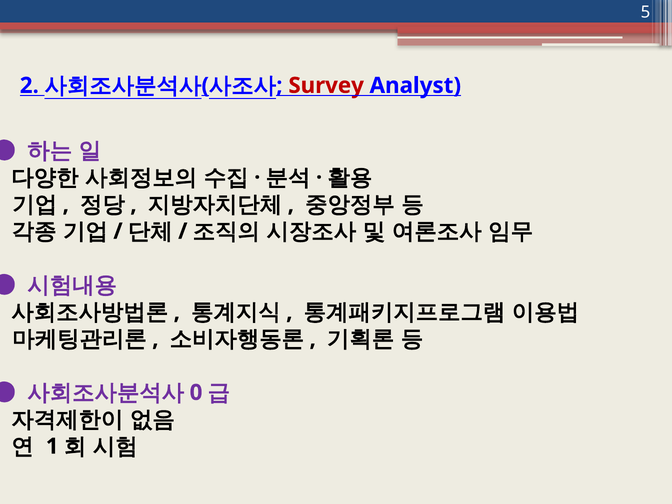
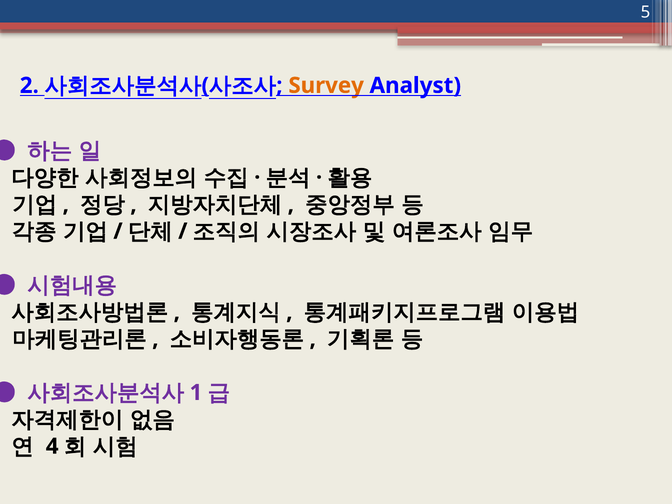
Survey colour: red -> orange
0: 0 -> 1
1: 1 -> 4
